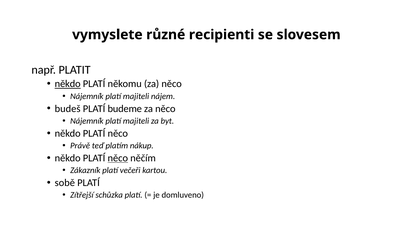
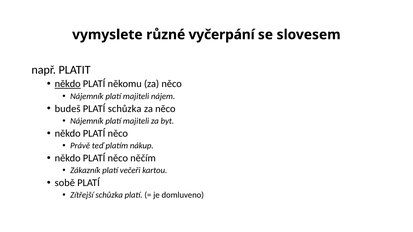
recipienti: recipienti -> vyčerpání
PLATÍ budeme: budeme -> schůzka
něco at (118, 158) underline: present -> none
